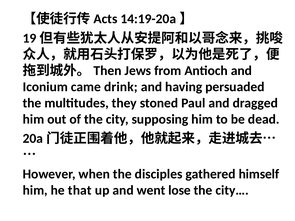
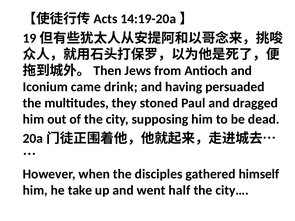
that: that -> take
lose: lose -> half
